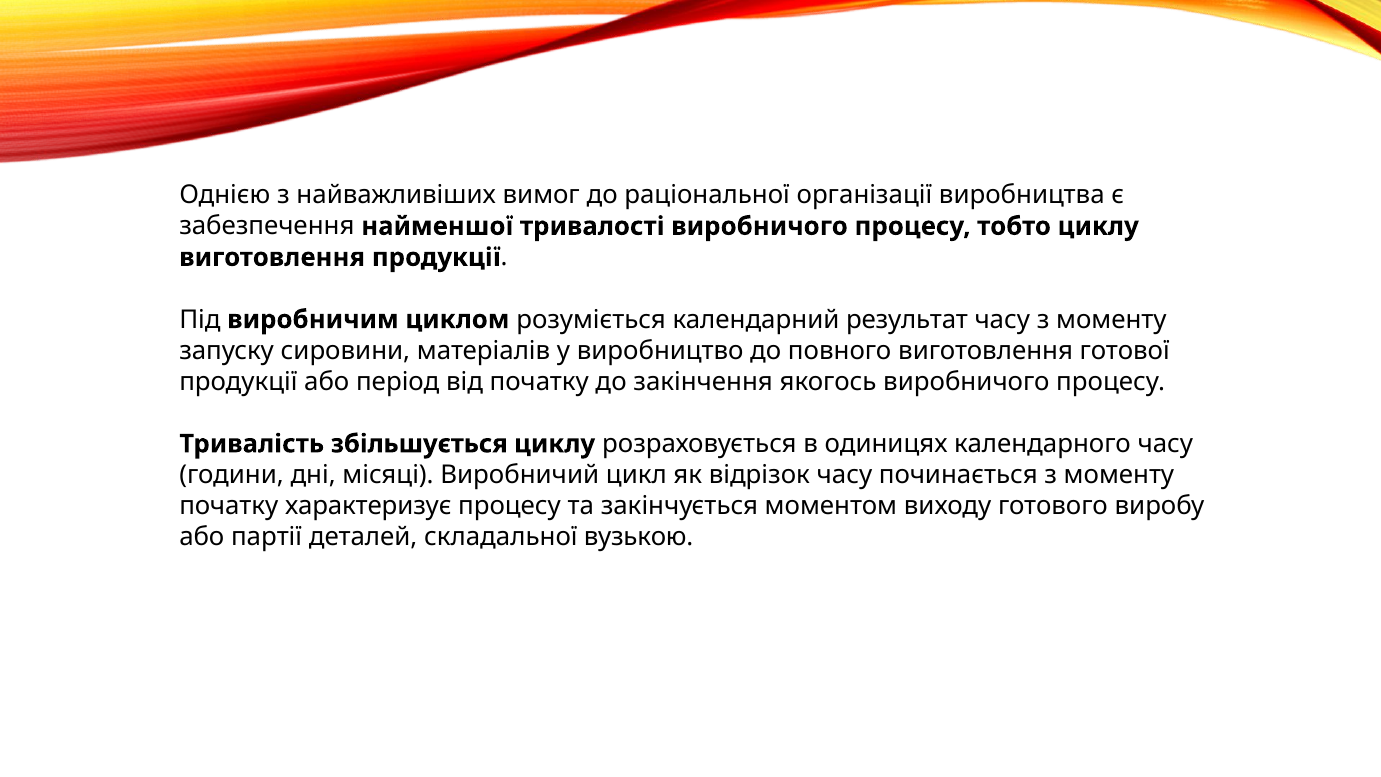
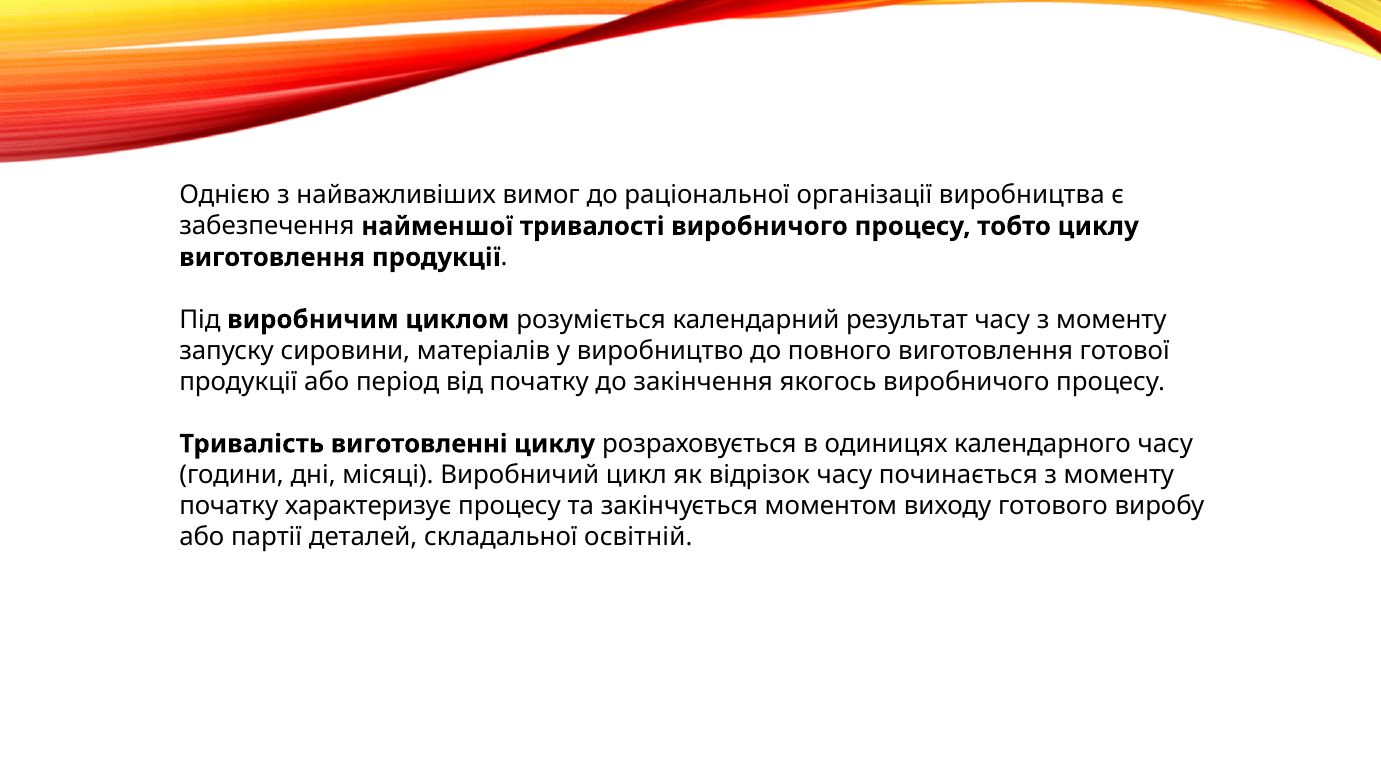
збільшується: збільшується -> виготовленні
вузькою: вузькою -> освітній
